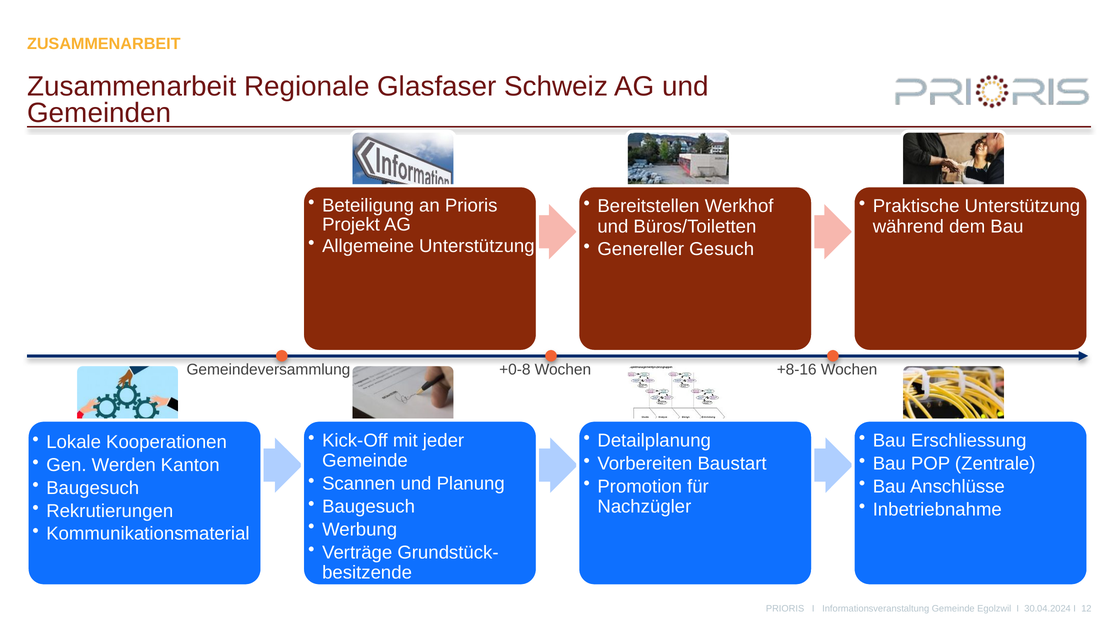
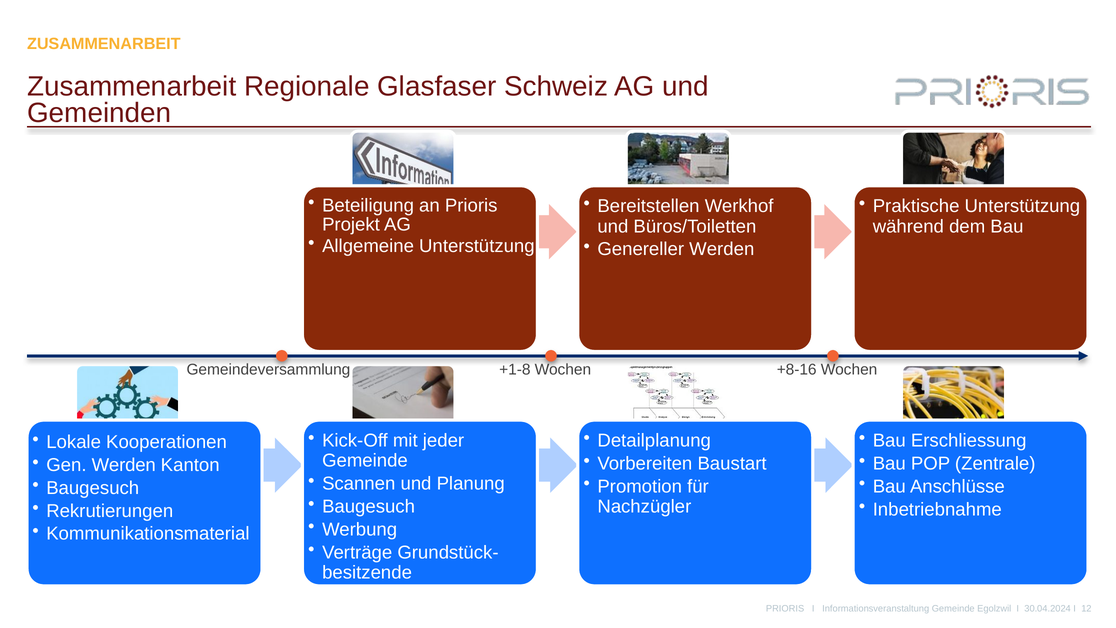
Genereller Gesuch: Gesuch -> Werden
+0-8: +0-8 -> +1-8
